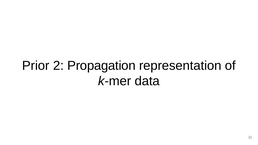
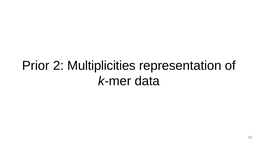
Propagation: Propagation -> Multiplicities
